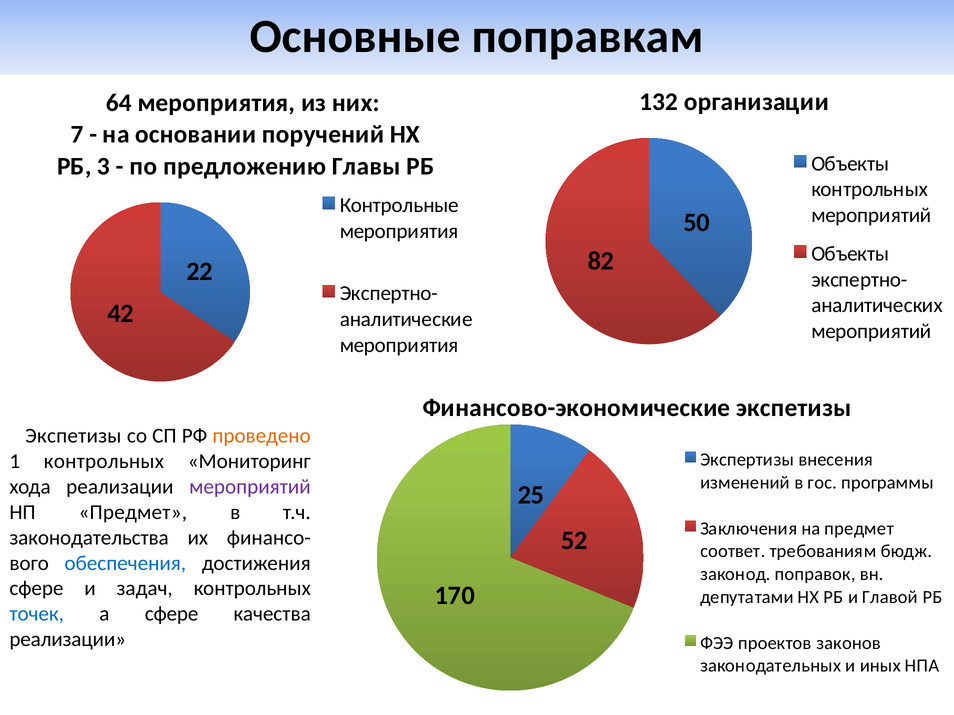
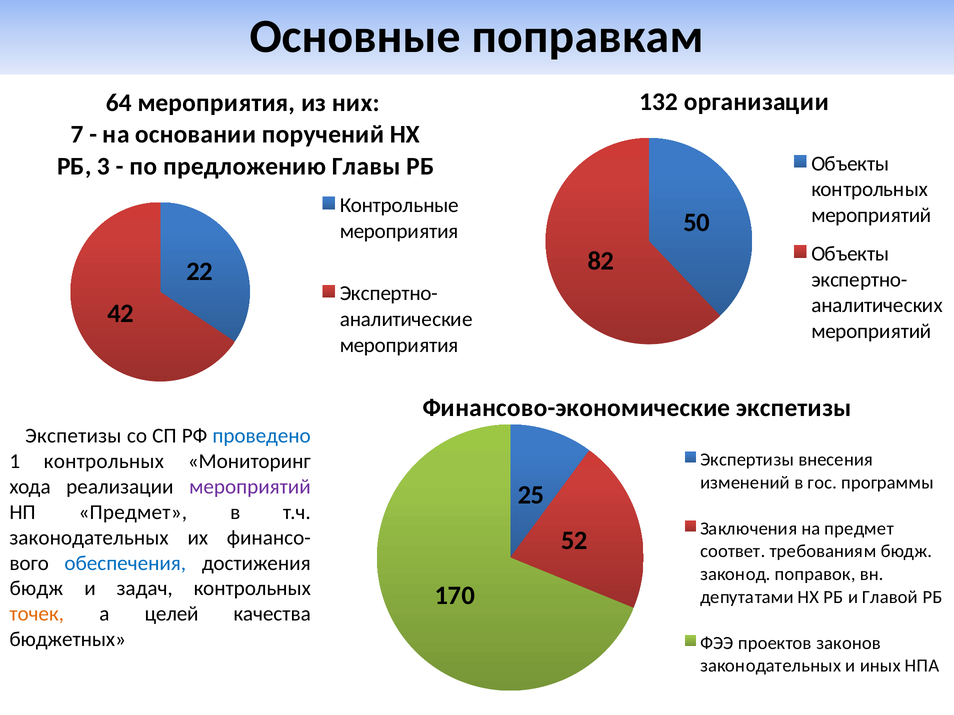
проведено colour: orange -> blue
законодательства at (89, 538): законодательства -> законодательных
сфере at (36, 589): сфере -> бюдж
точек colour: blue -> orange
а сфере: сфере -> целей
реализации at (68, 640): реализации -> бюджетных
